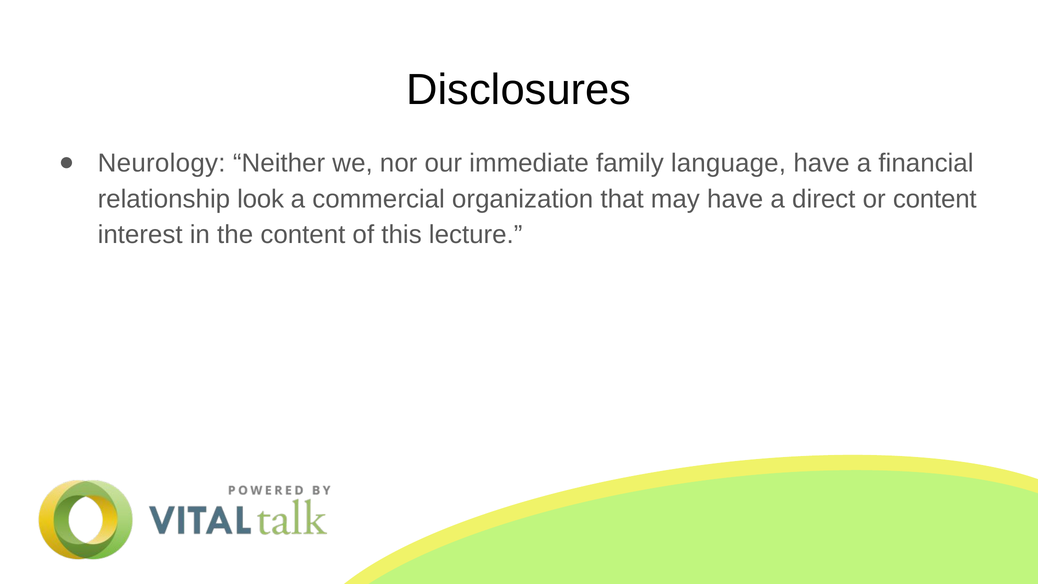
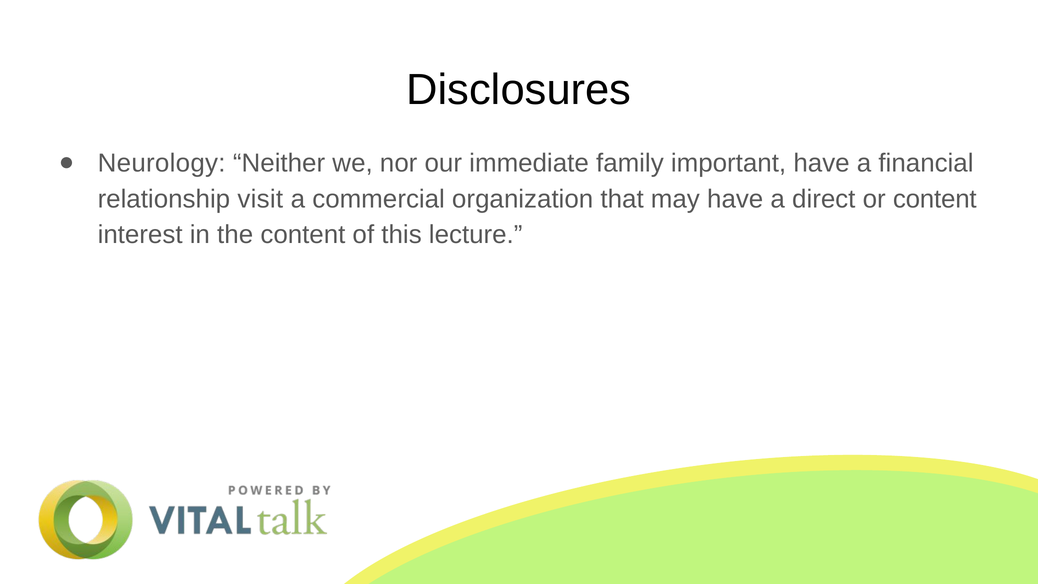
language: language -> important
look: look -> visit
